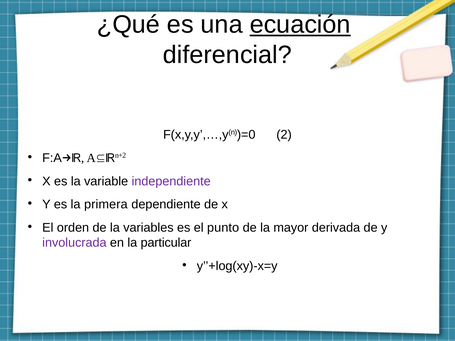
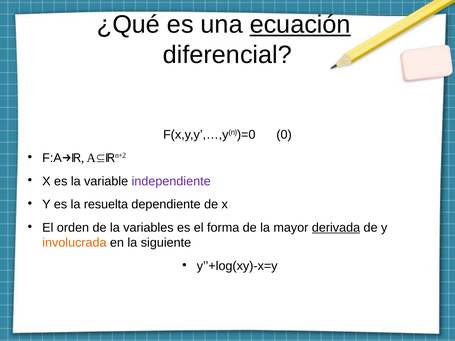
2: 2 -> 0
primera: primera -> resuelta
punto: punto -> forma
derivada underline: none -> present
involucrada colour: purple -> orange
particular: particular -> siguiente
